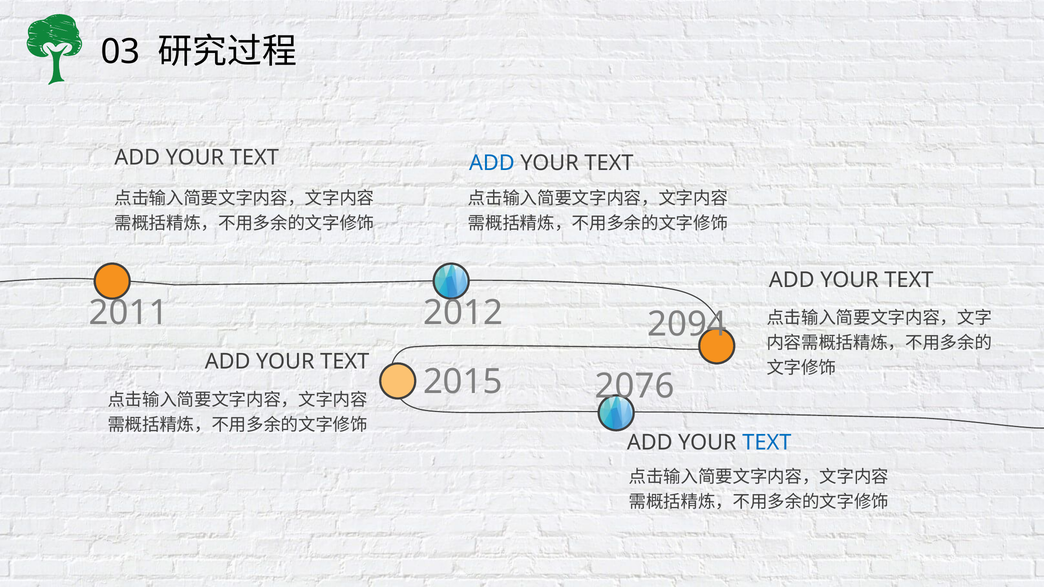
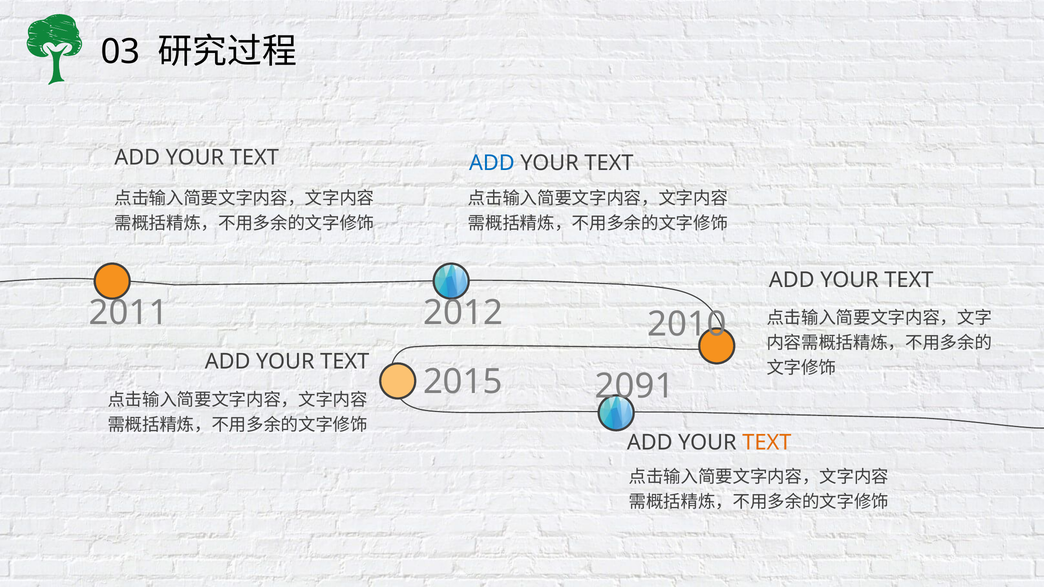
2094: 2094 -> 2010
2076: 2076 -> 2091
TEXT at (767, 443) colour: blue -> orange
